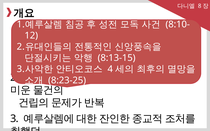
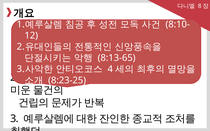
8:13-15: 8:13-15 -> 8:13-65
